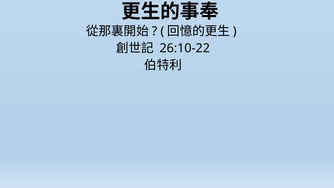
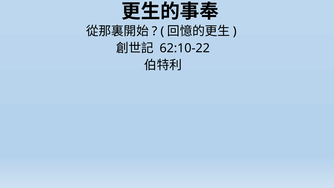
26:10-22: 26:10-22 -> 62:10-22
